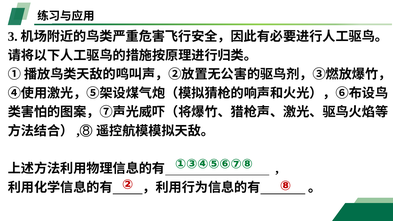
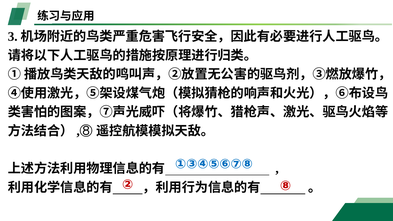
①③④⑤⑥⑦⑧ colour: green -> blue
